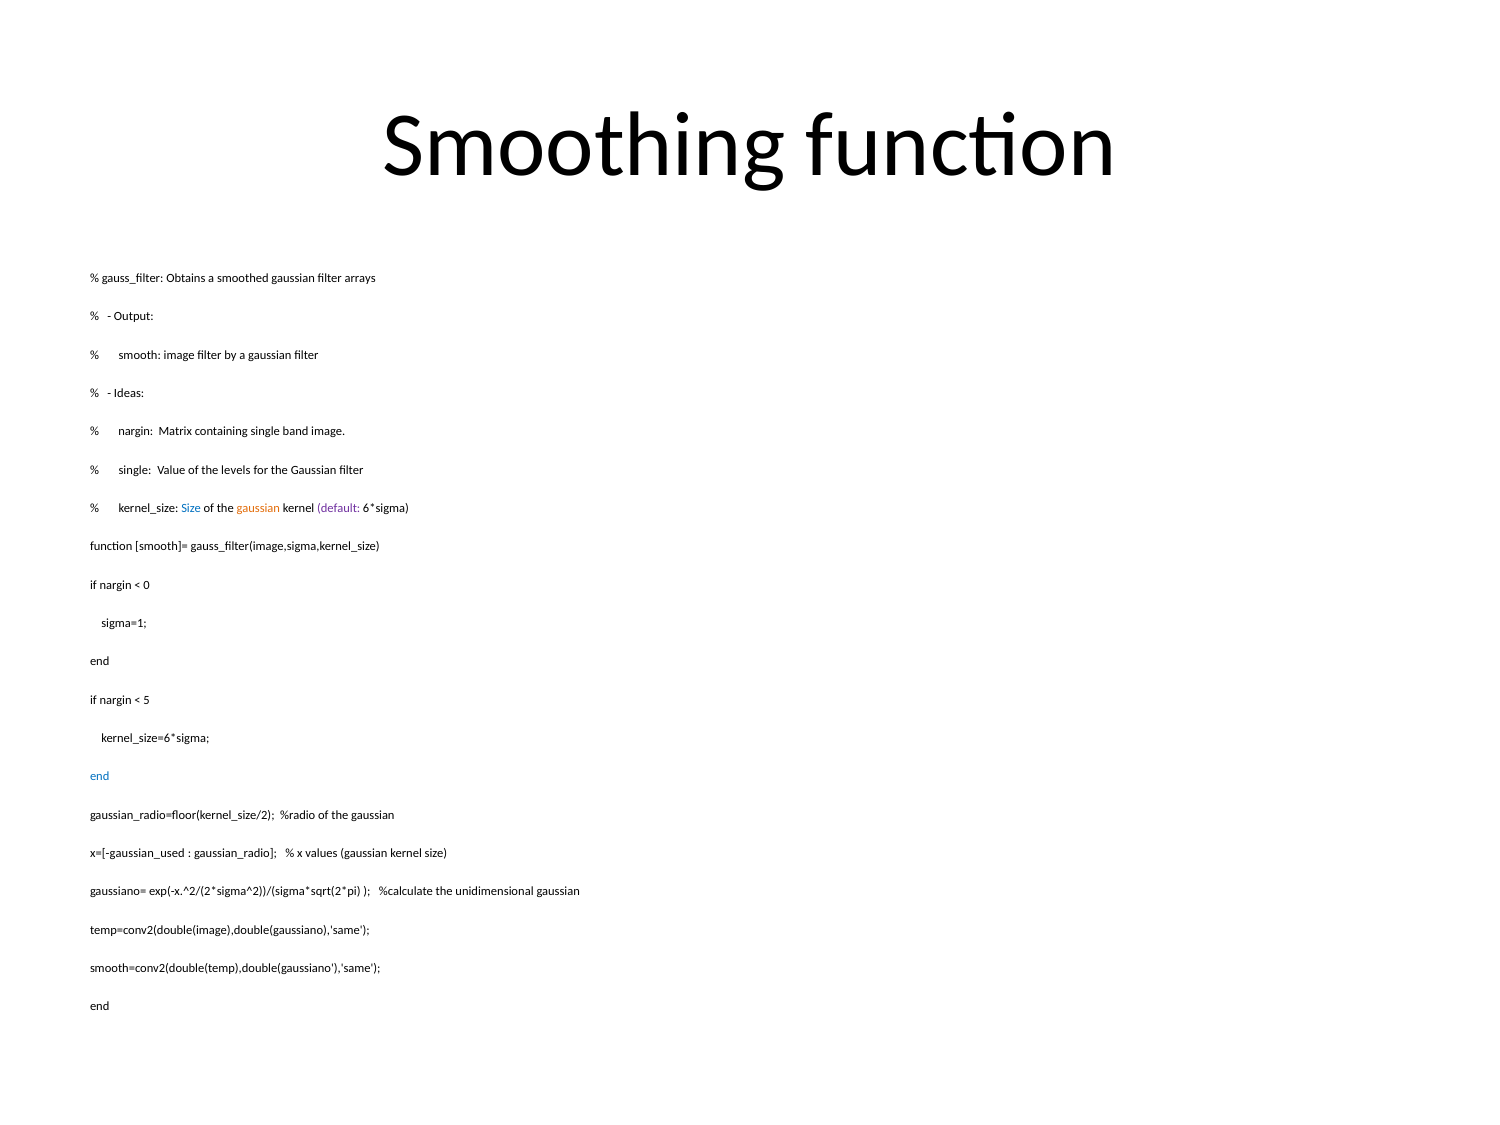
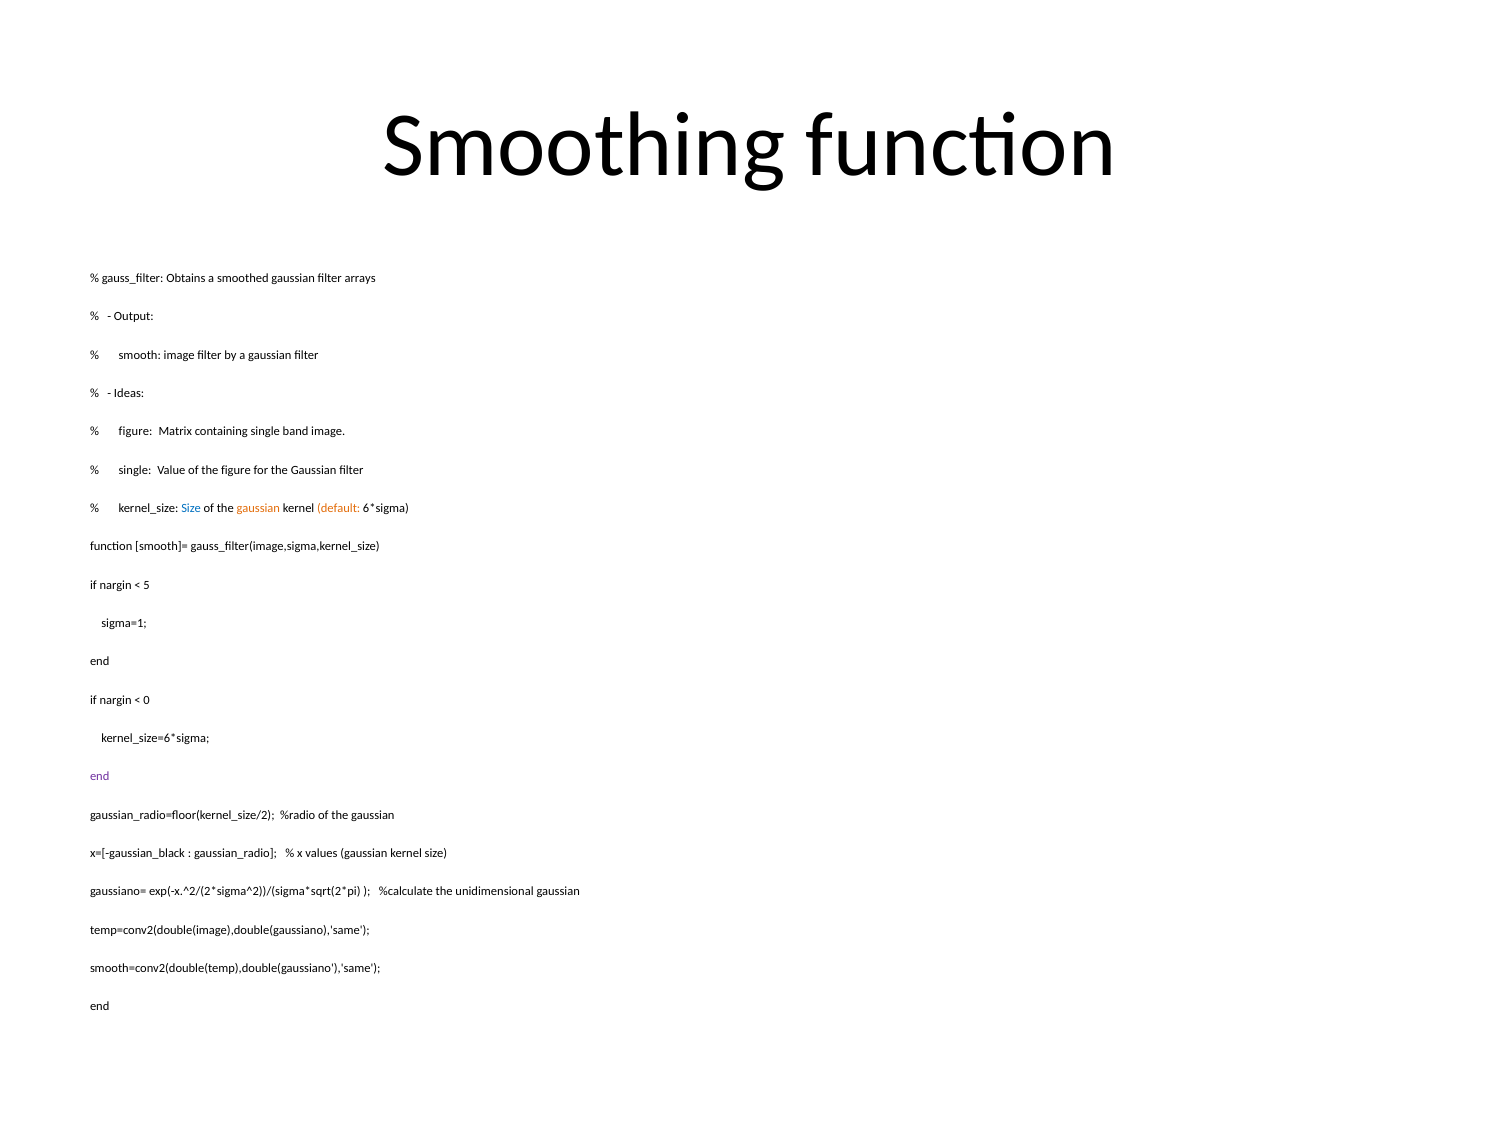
nargin at (136, 432): nargin -> figure
the levels: levels -> figure
default colour: purple -> orange
0: 0 -> 5
5: 5 -> 0
end at (100, 777) colour: blue -> purple
x=[-gaussian_used: x=[-gaussian_used -> x=[-gaussian_black
